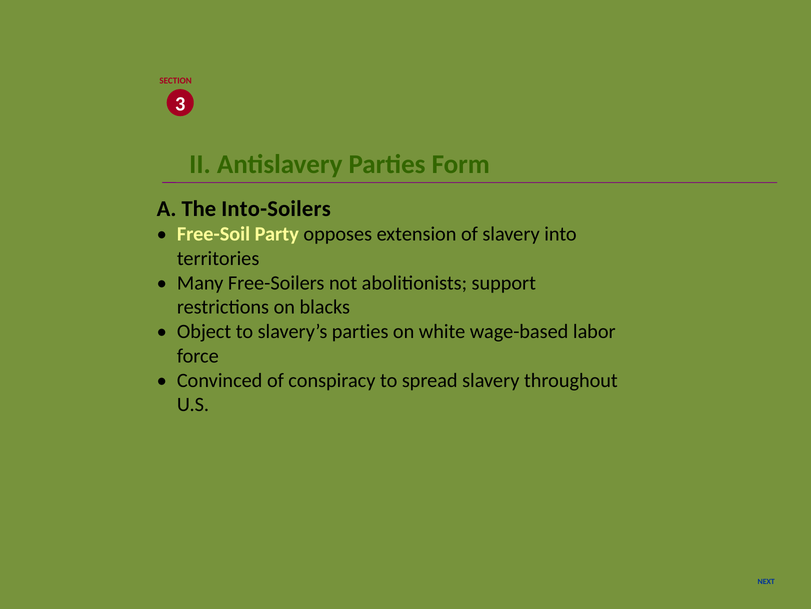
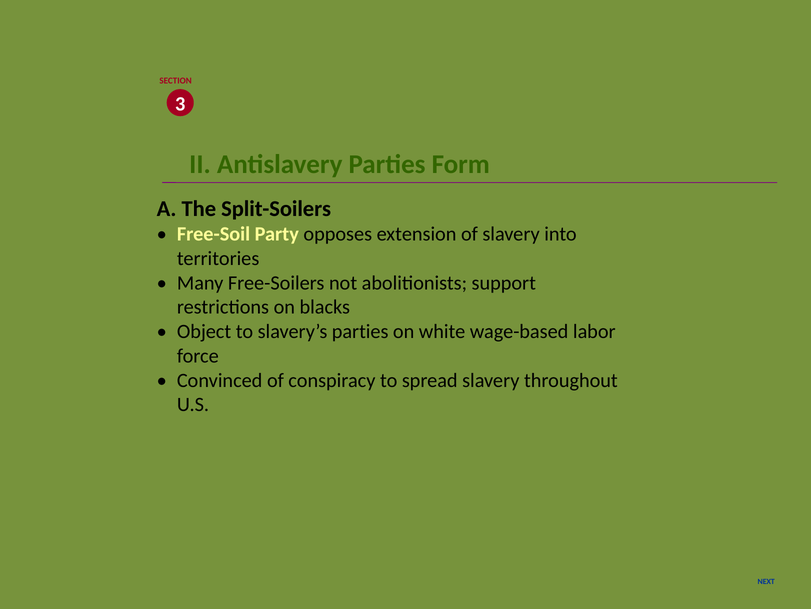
Into-Soilers: Into-Soilers -> Split-Soilers
